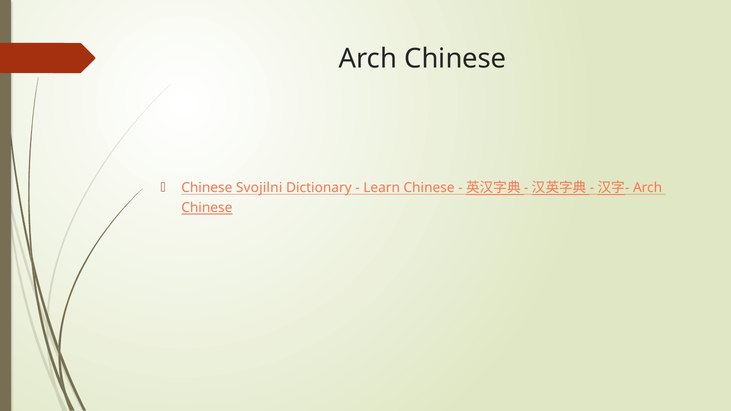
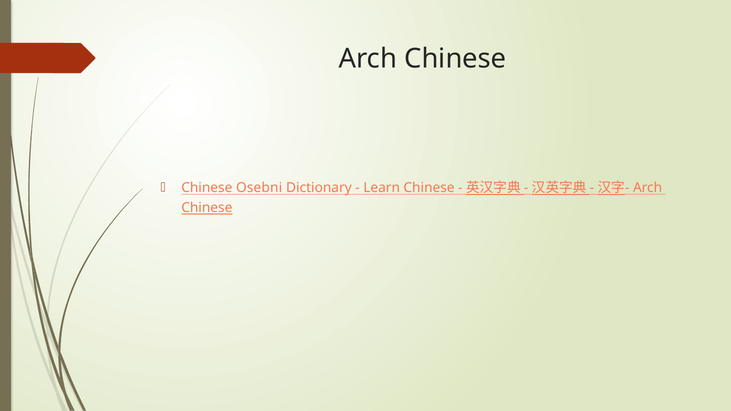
Svojilni: Svojilni -> Osebni
